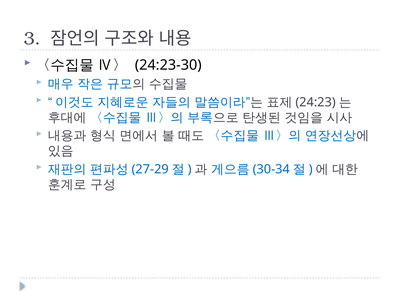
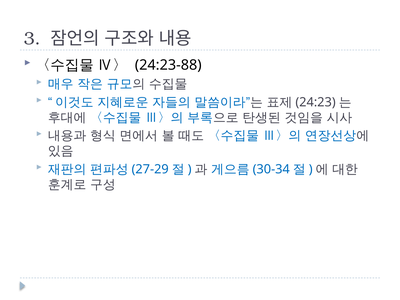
24:23-30: 24:23-30 -> 24:23-88
